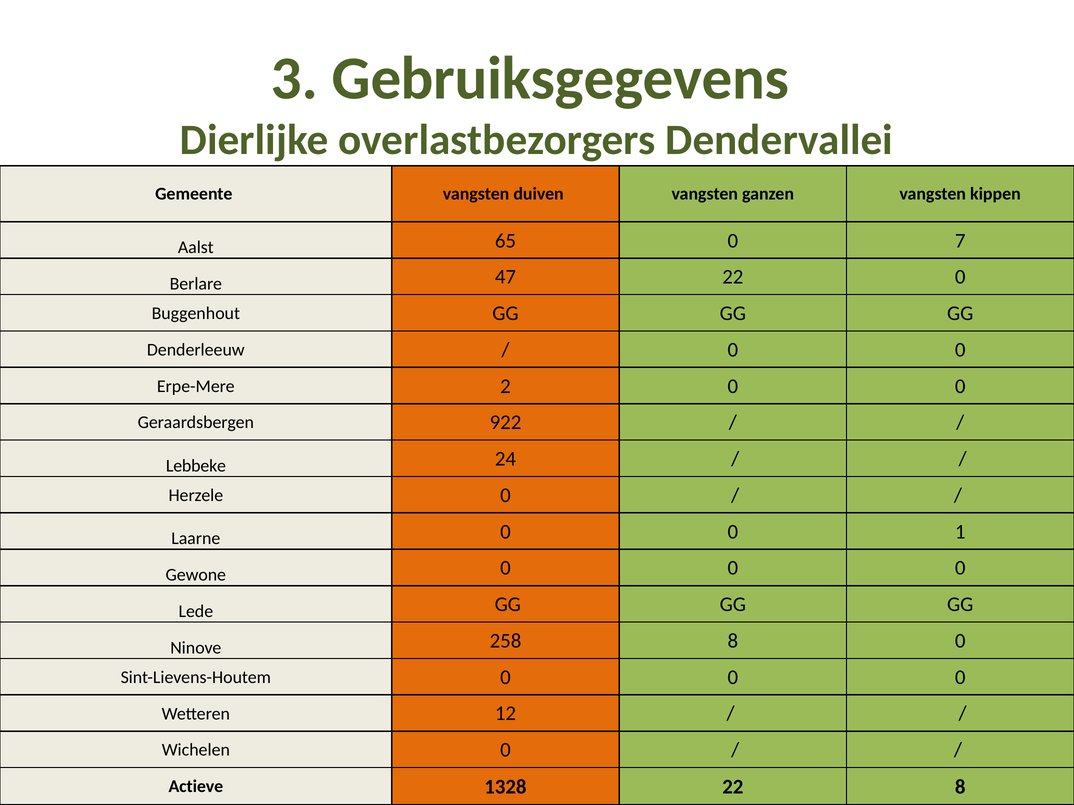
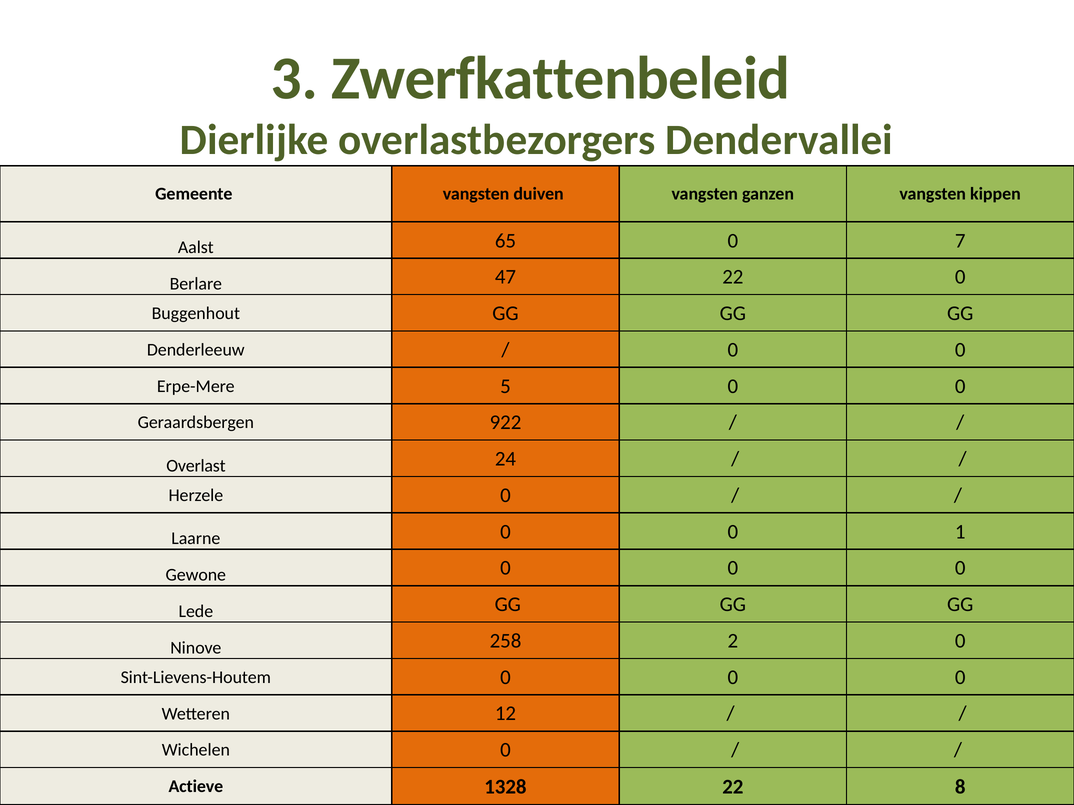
Gebruiksgegevens: Gebruiksgegevens -> Zwerfkattenbeleid
2: 2 -> 5
Lebbeke: Lebbeke -> Overlast
258 8: 8 -> 2
